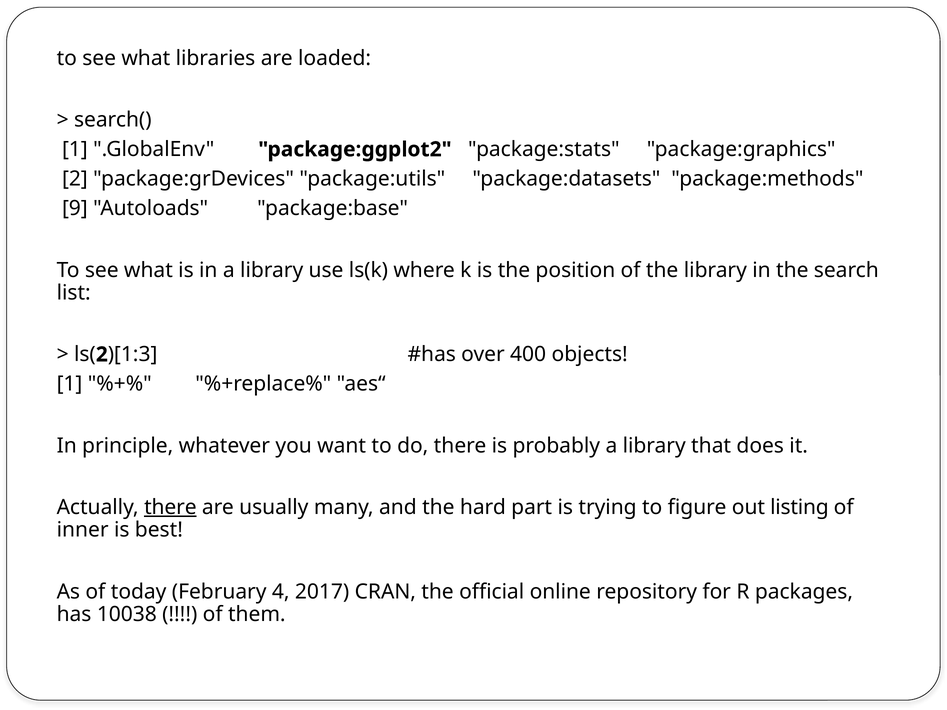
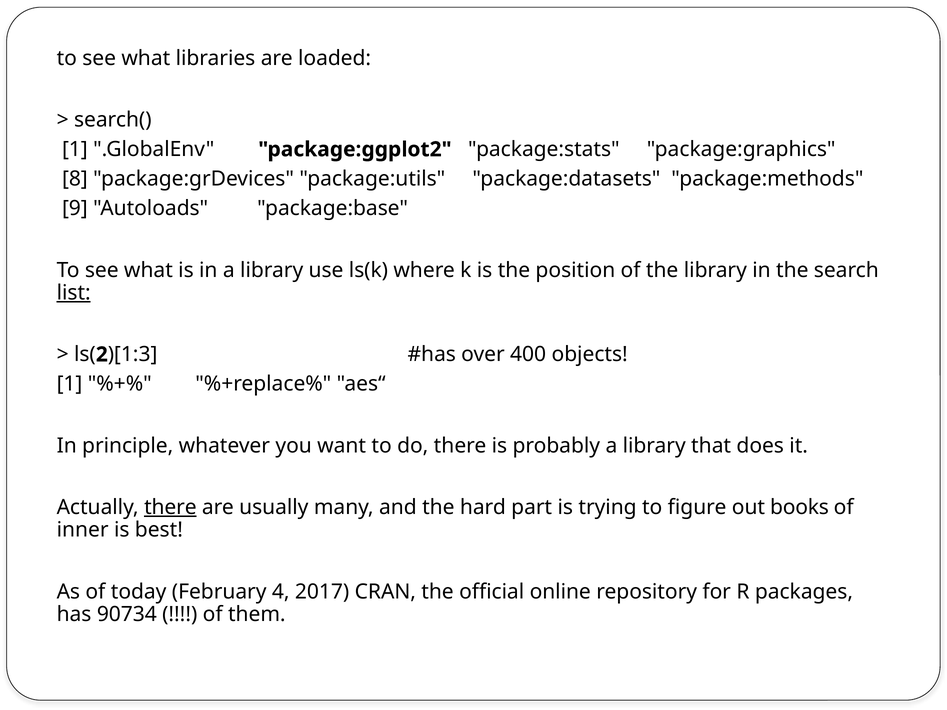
2: 2 -> 8
list underline: none -> present
listing: listing -> books
10038: 10038 -> 90734
